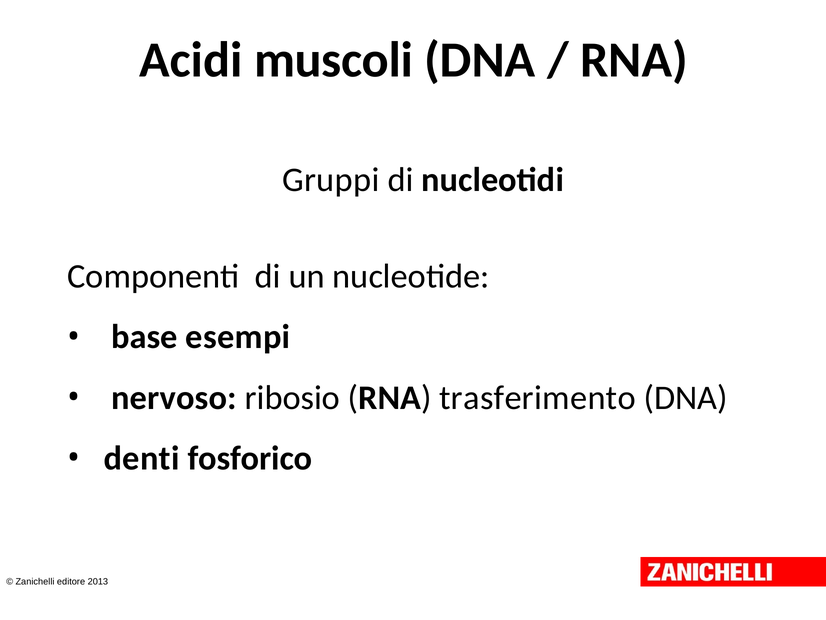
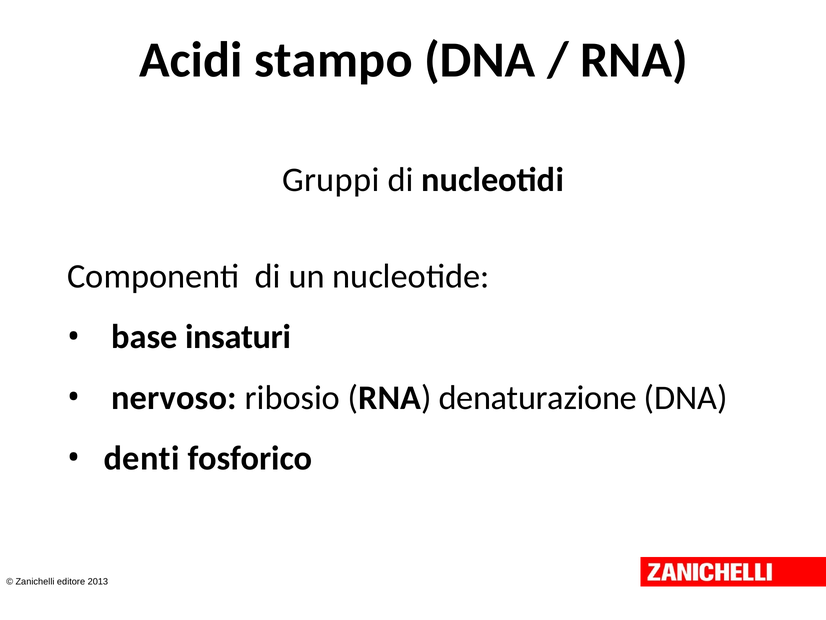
muscoli: muscoli -> stampo
esempi: esempi -> insaturi
trasferimento: trasferimento -> denaturazione
